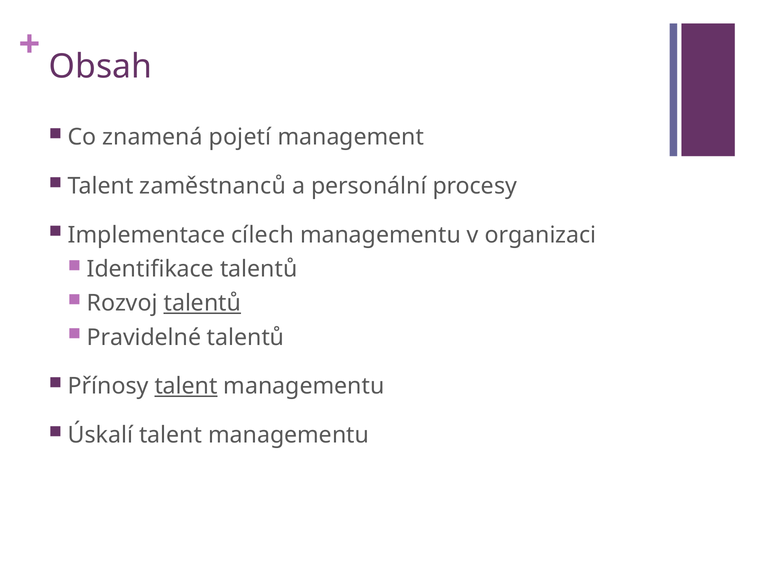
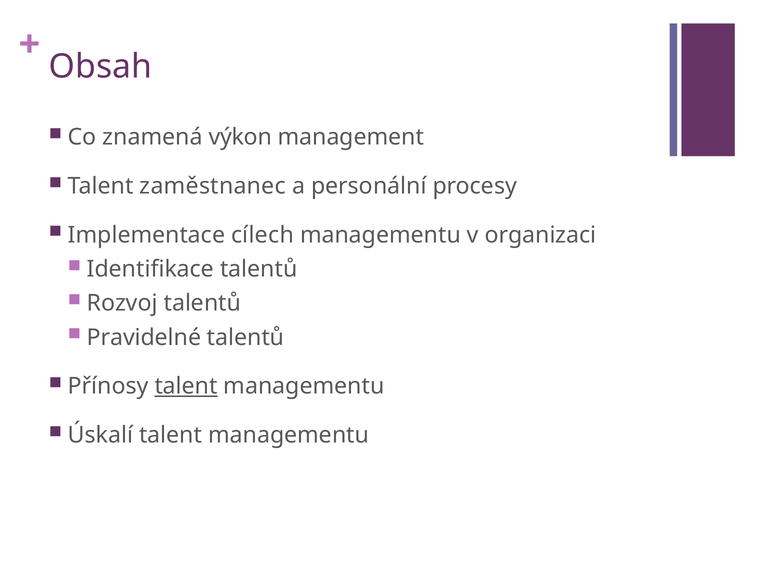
pojetí: pojetí -> výkon
zaměstnanců: zaměstnanců -> zaměstnanec
talentů at (202, 303) underline: present -> none
